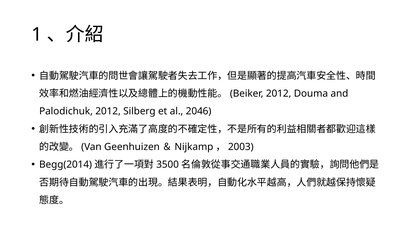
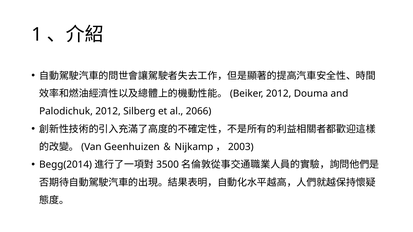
2046: 2046 -> 2066
